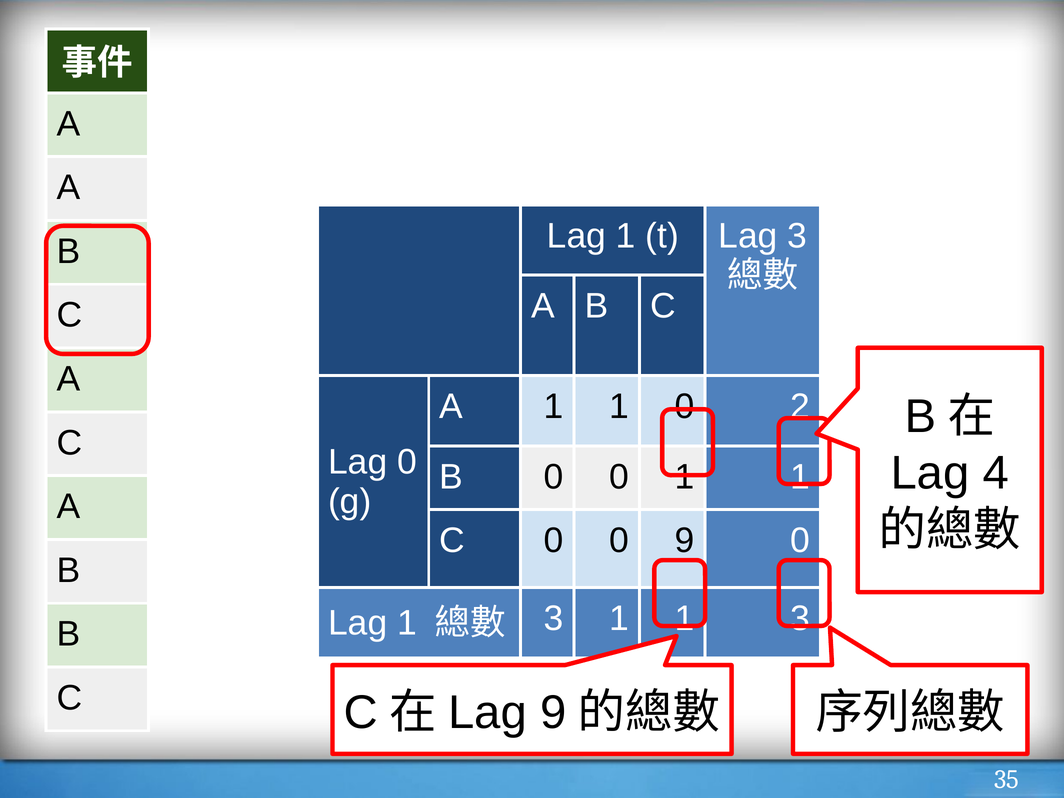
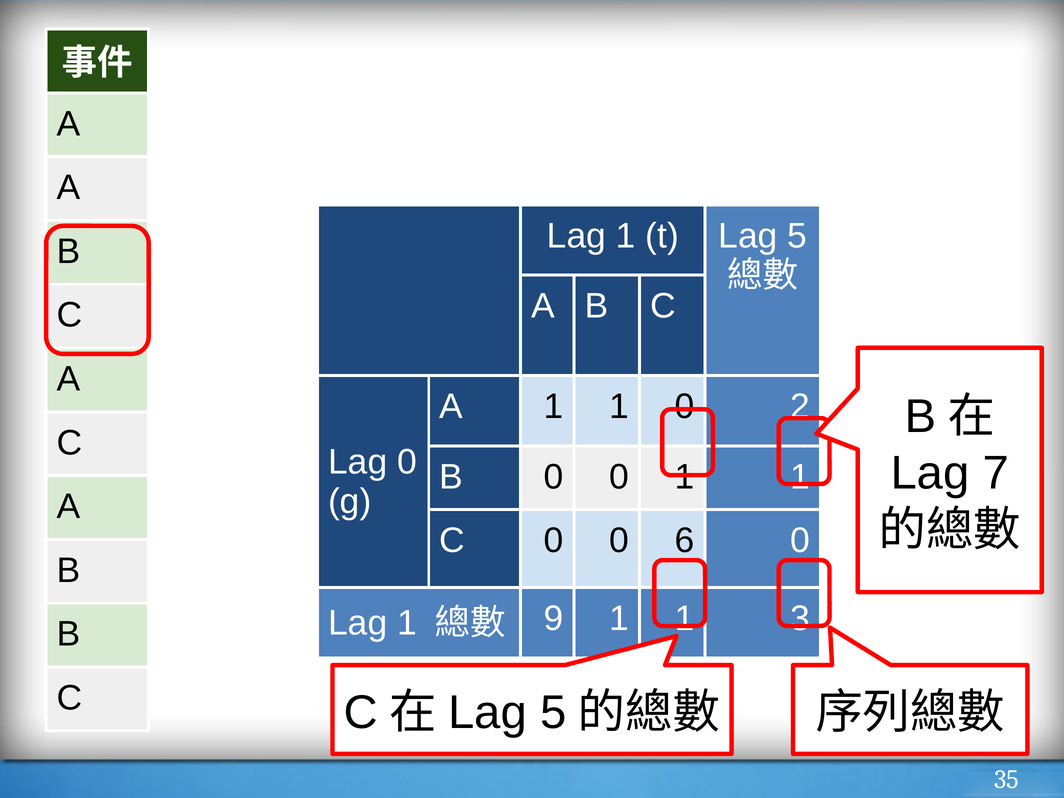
t Lag 3: 3 -> 5
4: 4 -> 7
0 9: 9 -> 6
3 at (554, 618): 3 -> 9
9 at (553, 713): 9 -> 5
